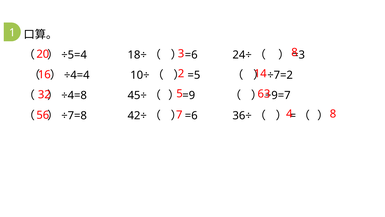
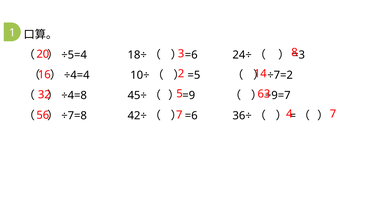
8 at (333, 114): 8 -> 7
